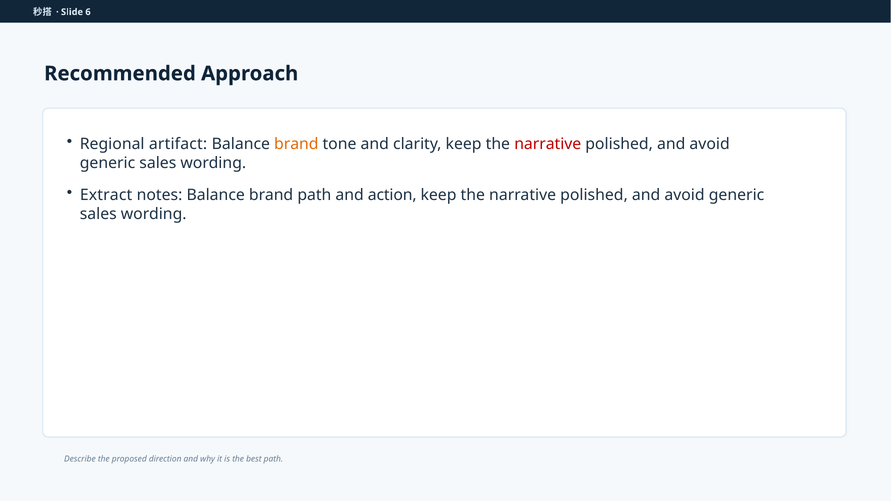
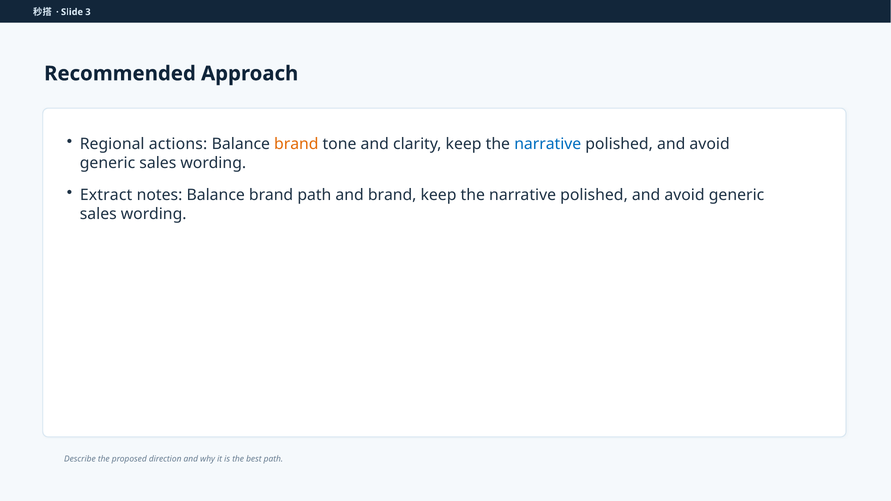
6: 6 -> 3
artifact: artifact -> actions
narrative at (548, 144) colour: red -> blue
and action: action -> brand
